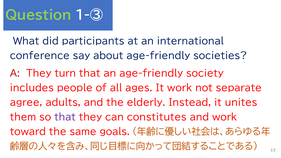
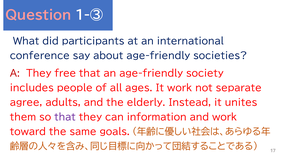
Question colour: light green -> pink
turn: turn -> free
constitutes: constitutes -> information
